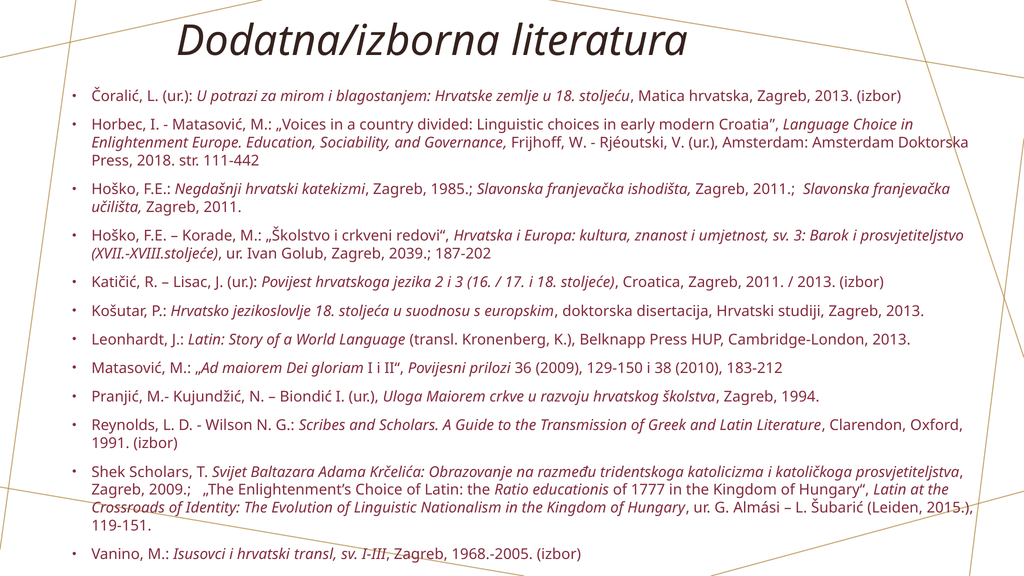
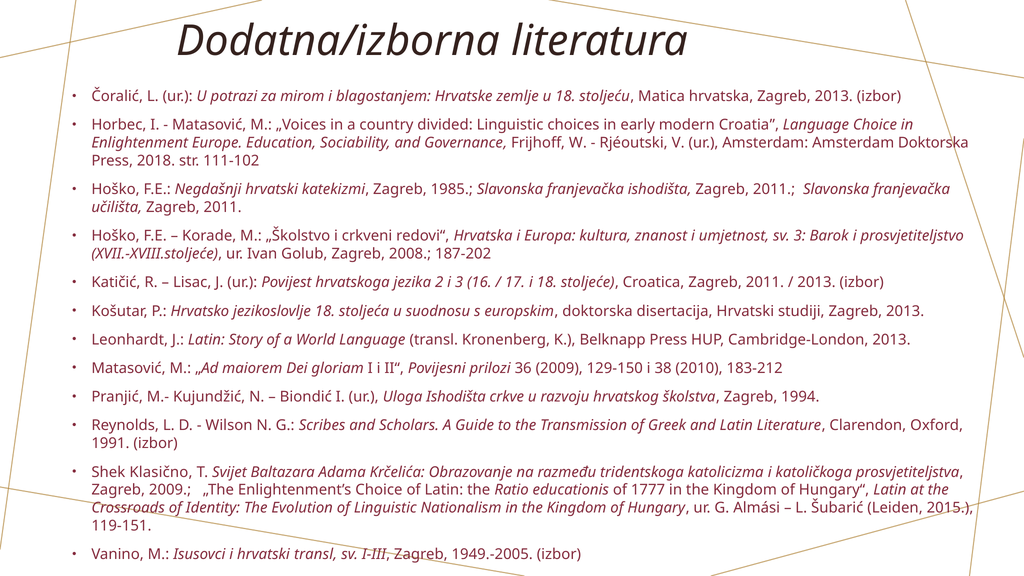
111-442: 111-442 -> 111-102
2039: 2039 -> 2008
Uloga Maiorem: Maiorem -> Ishodišta
Shek Scholars: Scholars -> Klasično
1968.-2005: 1968.-2005 -> 1949.-2005
